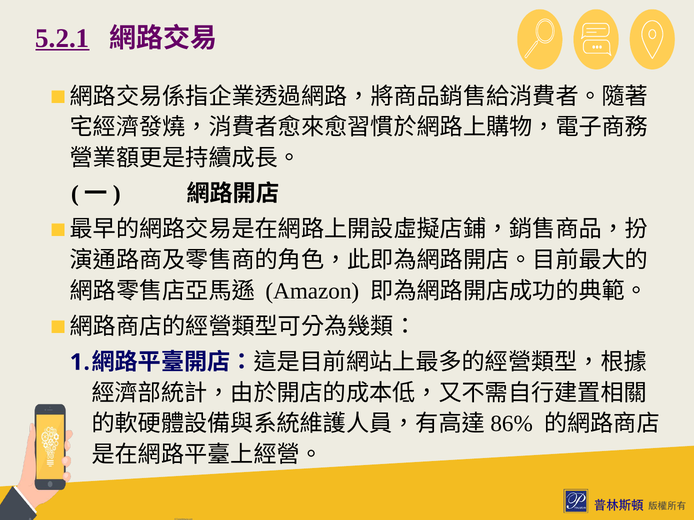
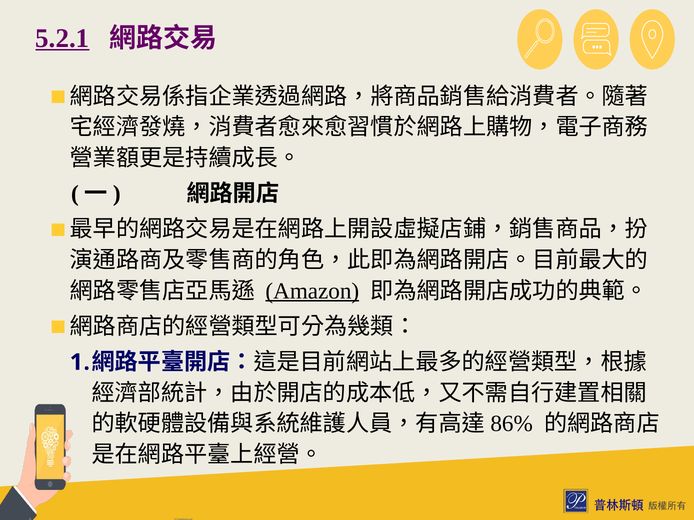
Amazon underline: none -> present
